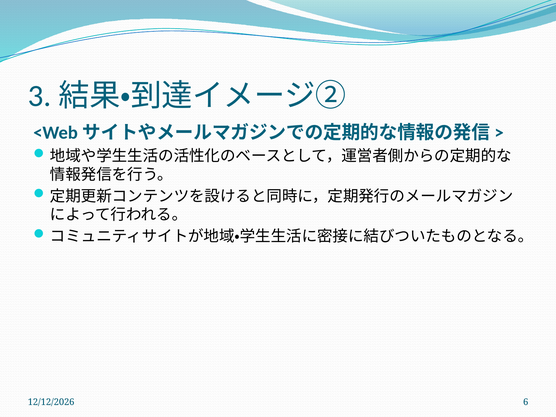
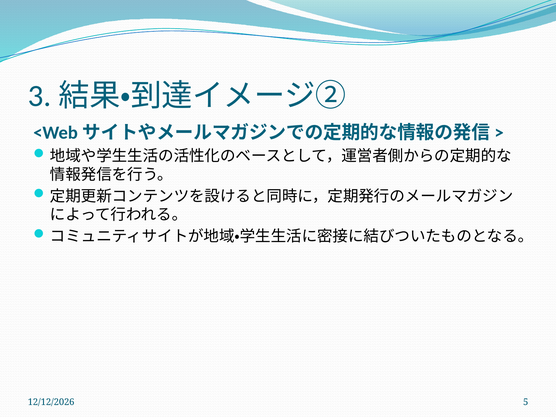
6: 6 -> 5
